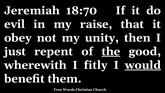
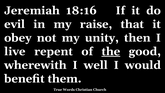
18:70: 18:70 -> 18:16
just: just -> live
fitly: fitly -> well
would underline: present -> none
